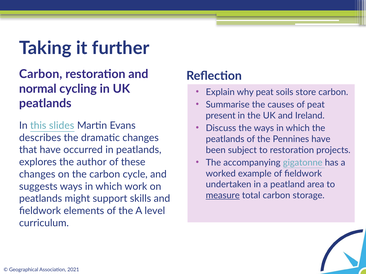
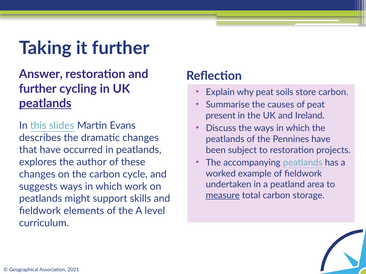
Carbon at (41, 74): Carbon -> Answer
normal at (38, 89): normal -> further
peatlands at (45, 104) underline: none -> present
accompanying gigatonne: gigatonne -> peatlands
